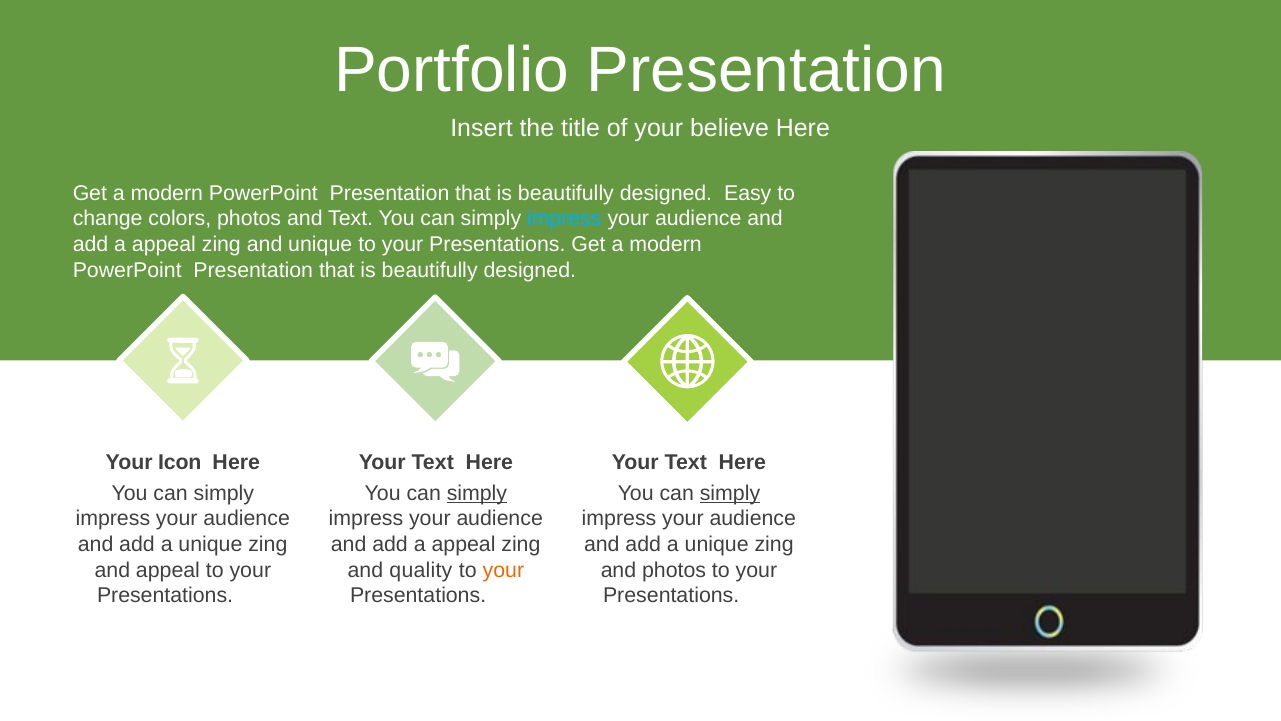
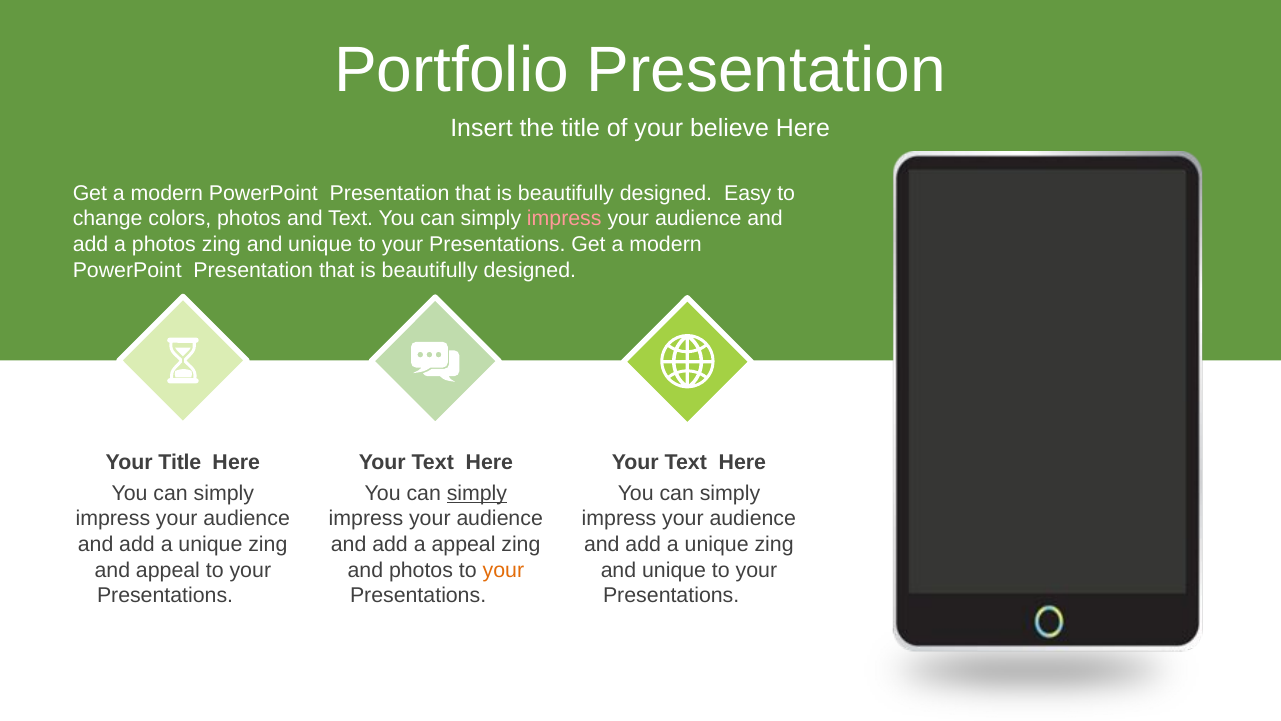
impress at (564, 219) colour: light blue -> pink
appeal at (164, 244): appeal -> photos
Your Icon: Icon -> Title
simply at (730, 493) underline: present -> none
and quality: quality -> photos
photos at (674, 570): photos -> unique
